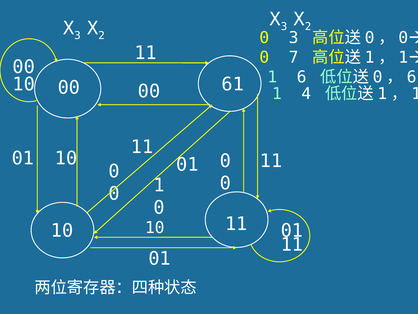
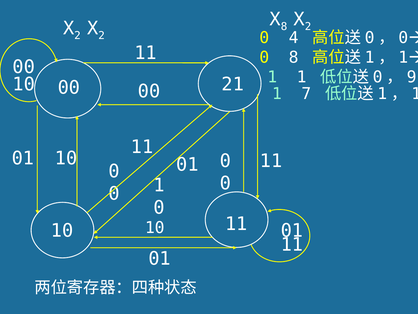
3 at (284, 26): 3 -> 8
3 at (77, 36): 3 -> 2
0 3: 3 -> 4
0 7: 7 -> 8
1 6: 6 -> 1
6 at (412, 77): 6 -> 9
61: 61 -> 21
4: 4 -> 7
